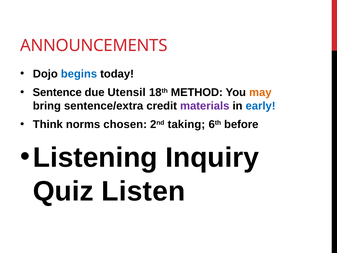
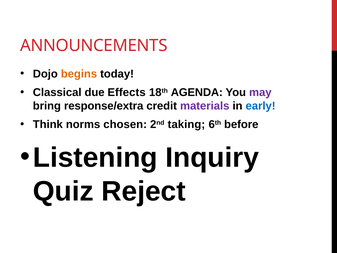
begins colour: blue -> orange
Sentence: Sentence -> Classical
Utensil: Utensil -> Effects
METHOD: METHOD -> AGENDA
may colour: orange -> purple
sentence/extra: sentence/extra -> response/extra
Listen: Listen -> Reject
